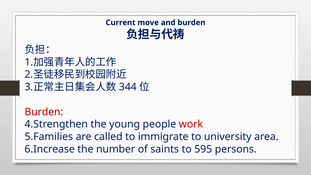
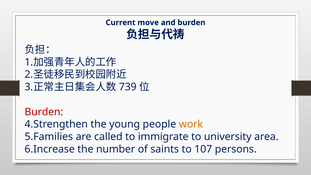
344: 344 -> 739
work colour: red -> orange
595: 595 -> 107
